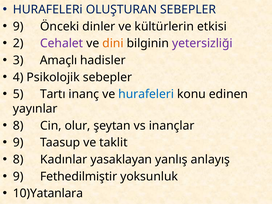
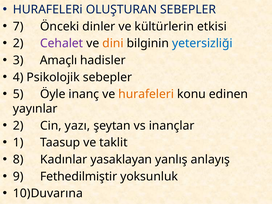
9 at (18, 26): 9 -> 7
yetersizliği colour: purple -> blue
Tartı: Tartı -> Öyle
hurafeleri at (146, 94) colour: blue -> orange
8 at (18, 126): 8 -> 2
olur: olur -> yazı
9 at (18, 143): 9 -> 1
10)Yatanlara: 10)Yatanlara -> 10)Duvarına
